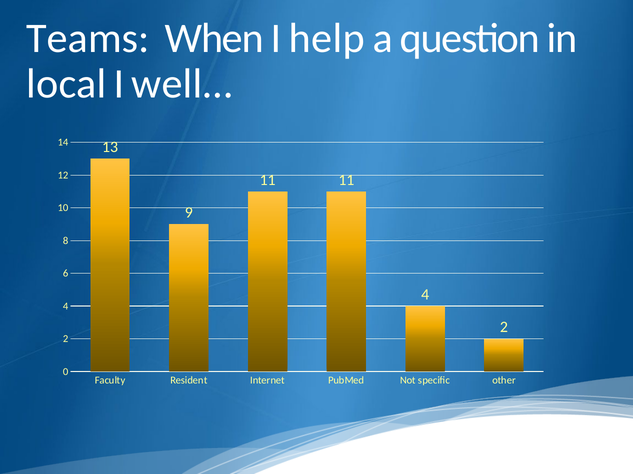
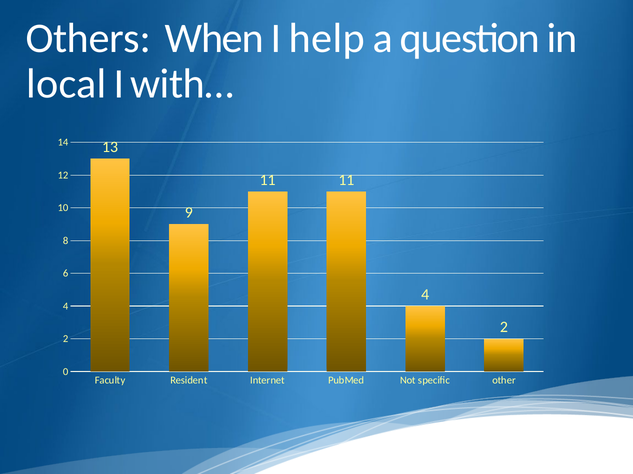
Teams: Teams -> Others
well…: well… -> with…
